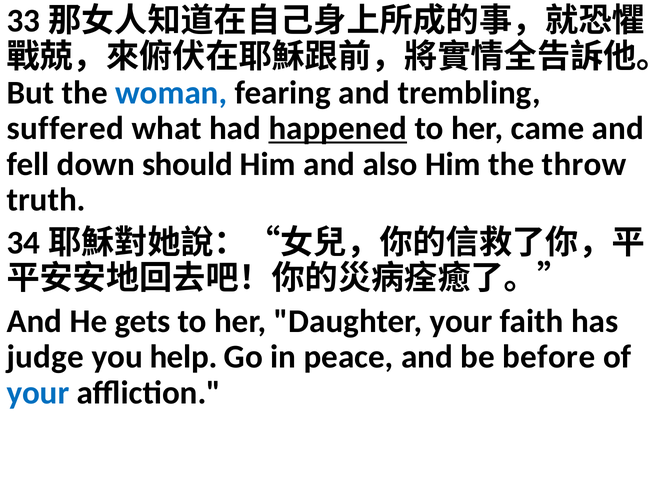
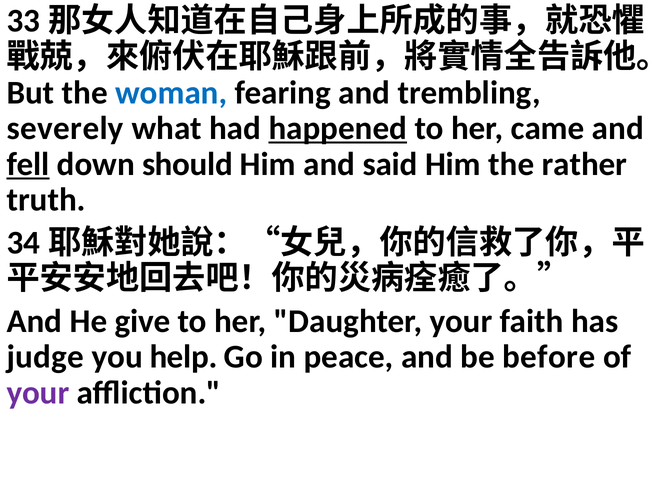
suffered: suffered -> severely
fell underline: none -> present
also: also -> said
throw: throw -> rather
gets: gets -> give
your at (38, 393) colour: blue -> purple
